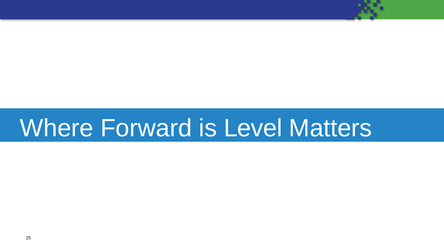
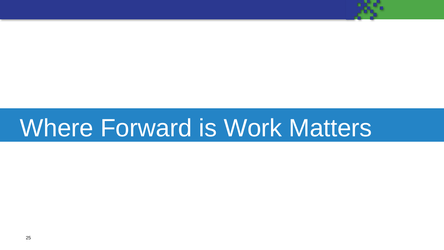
Level: Level -> Work
